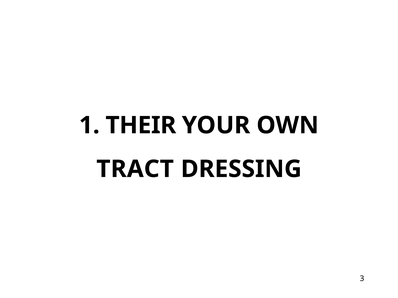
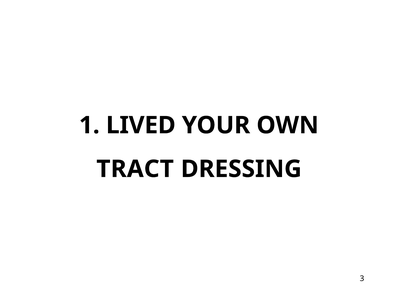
THEIR: THEIR -> LIVED
